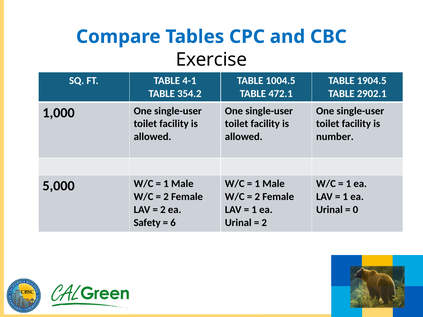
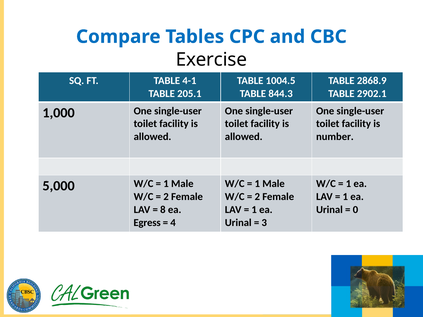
1904.5: 1904.5 -> 2868.9
354.2: 354.2 -> 205.1
472.1: 472.1 -> 844.3
2 at (163, 210): 2 -> 8
Safety: Safety -> Egress
6: 6 -> 4
2 at (264, 223): 2 -> 3
